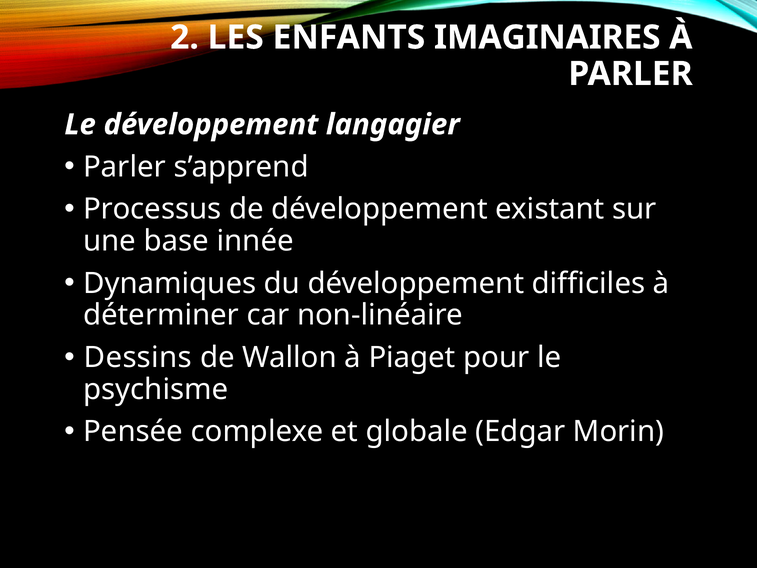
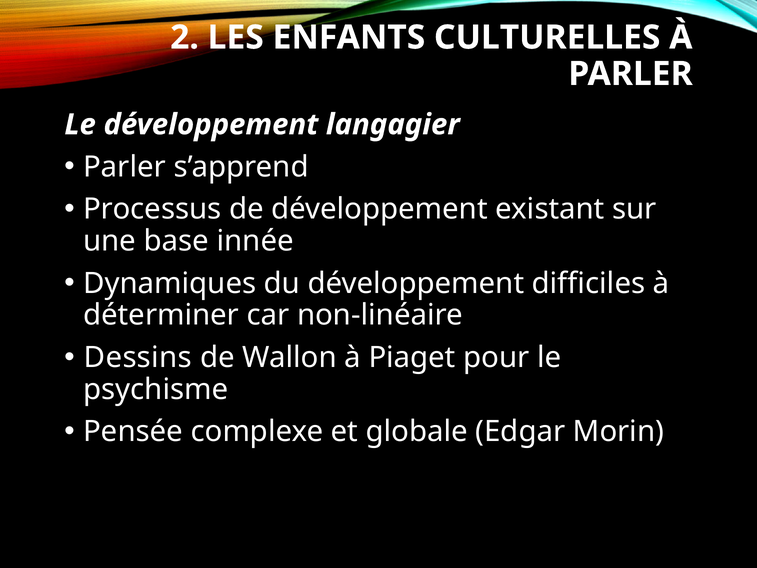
IMAGINAIRES: IMAGINAIRES -> CULTURELLES
